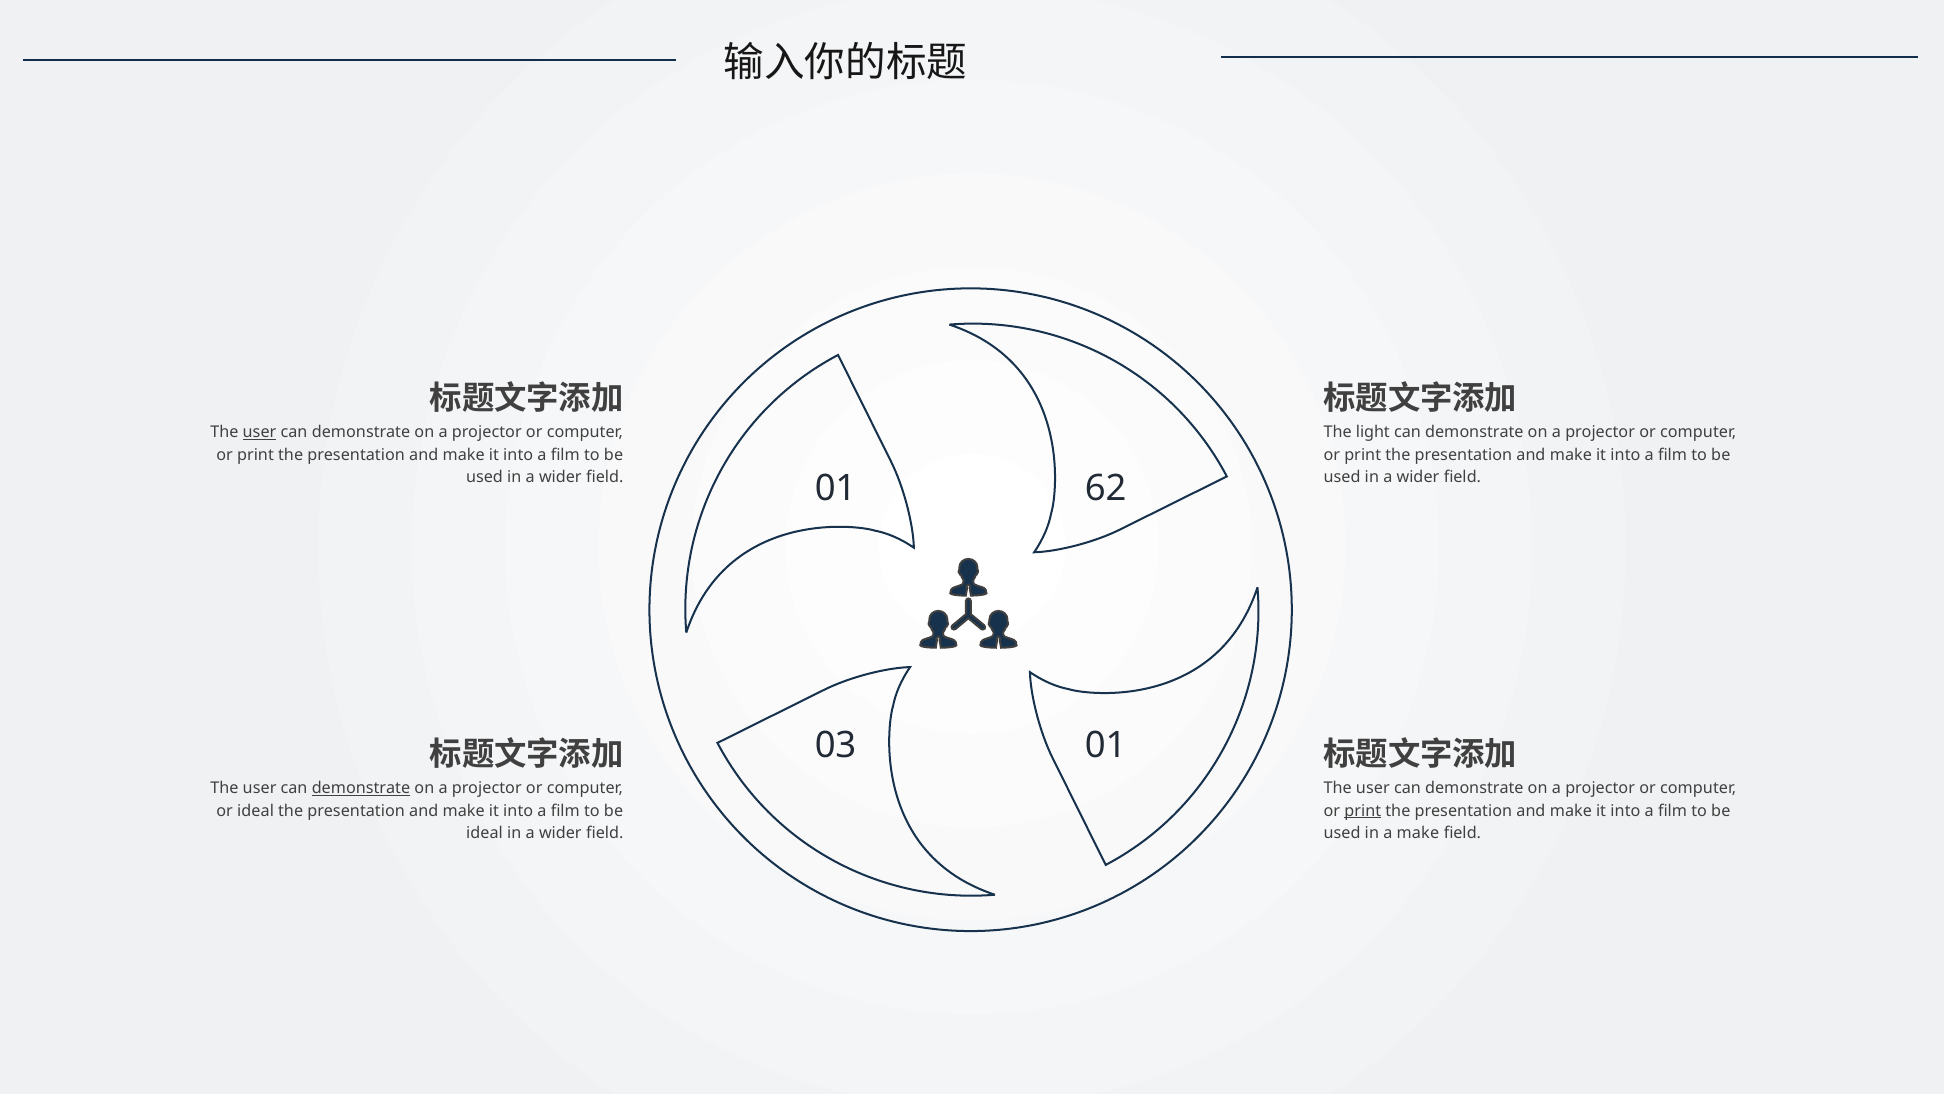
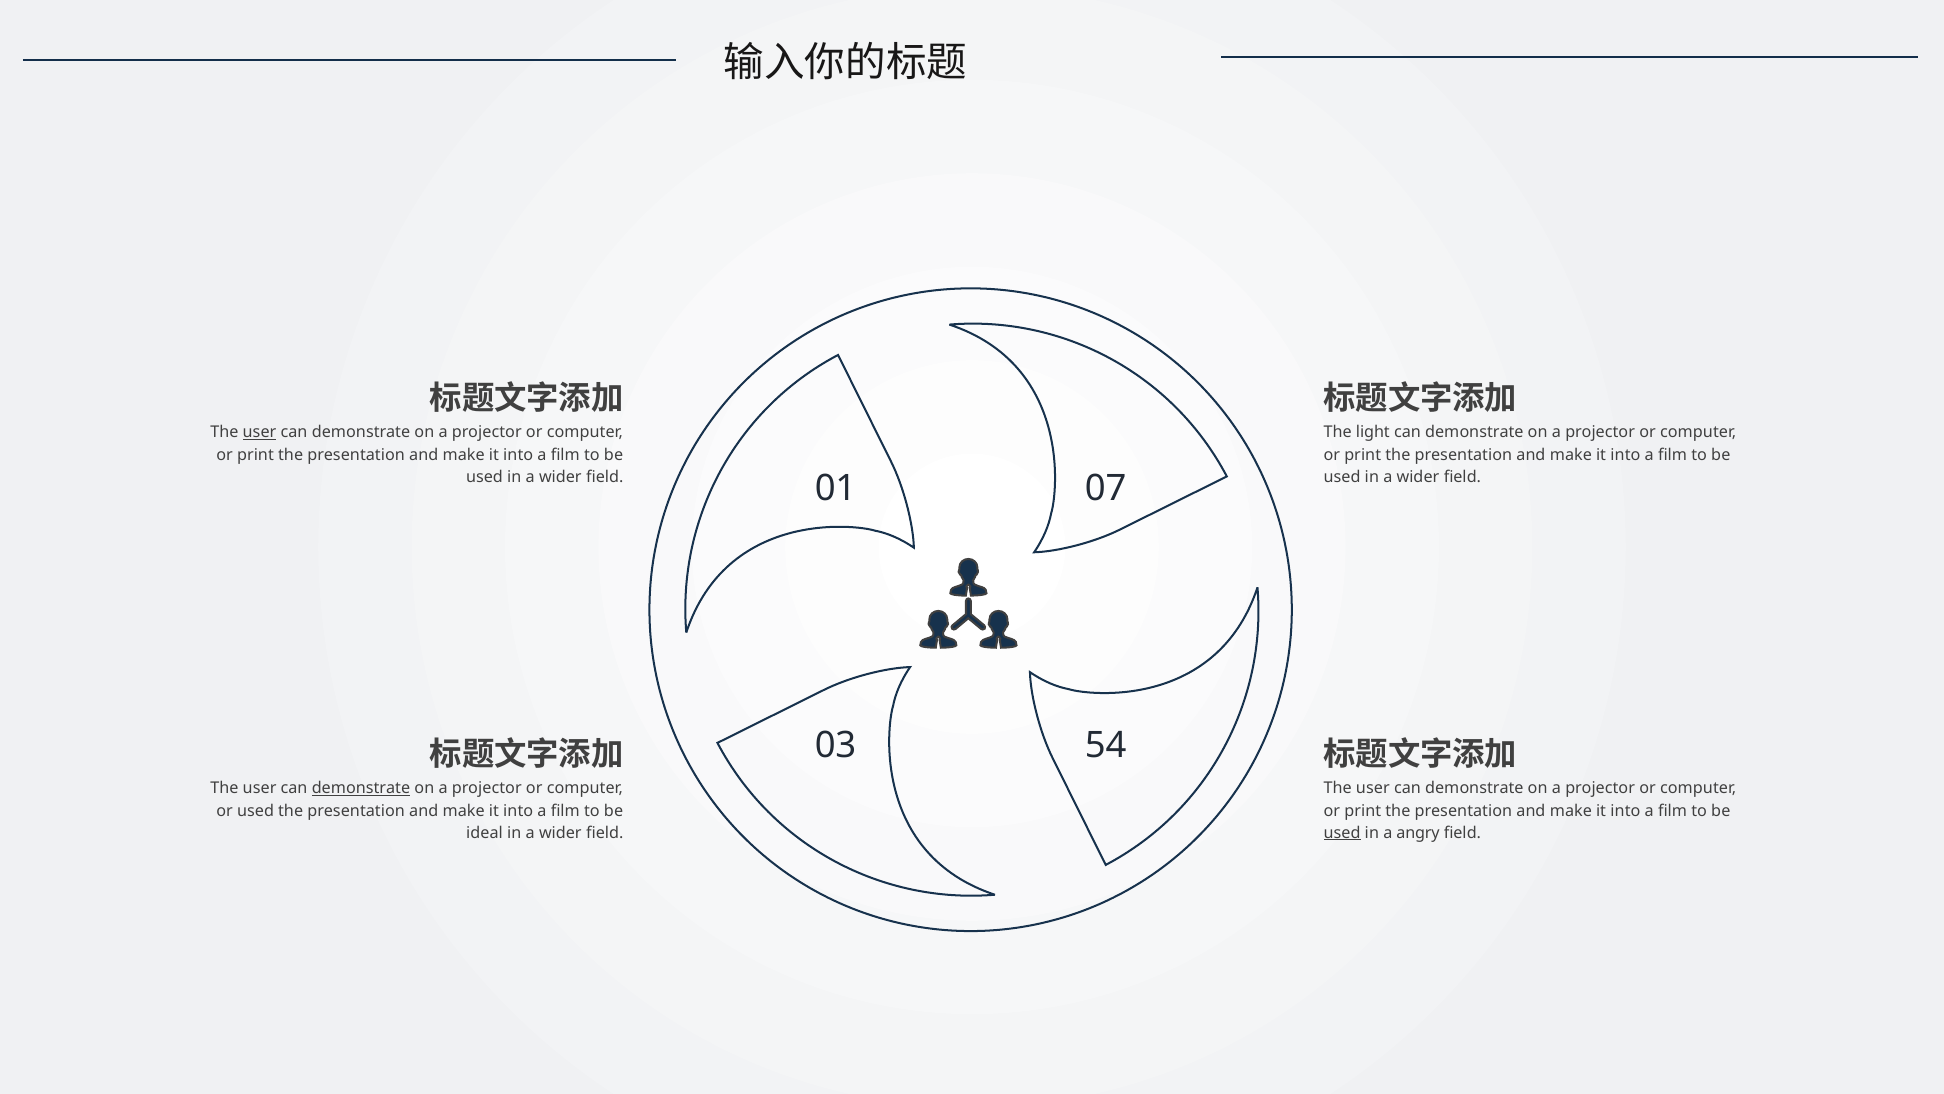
62: 62 -> 07
03 01: 01 -> 54
or ideal: ideal -> used
print at (1363, 810) underline: present -> none
used at (1342, 832) underline: none -> present
a make: make -> angry
